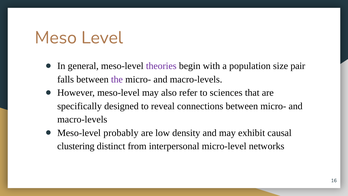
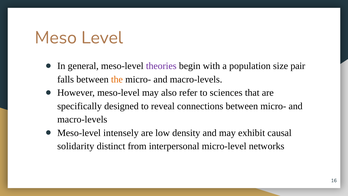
the colour: purple -> orange
probably: probably -> intensely
clustering: clustering -> solidarity
